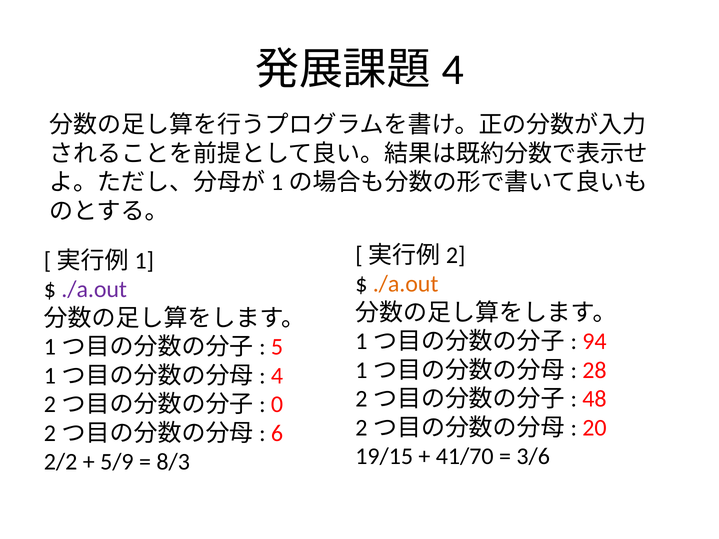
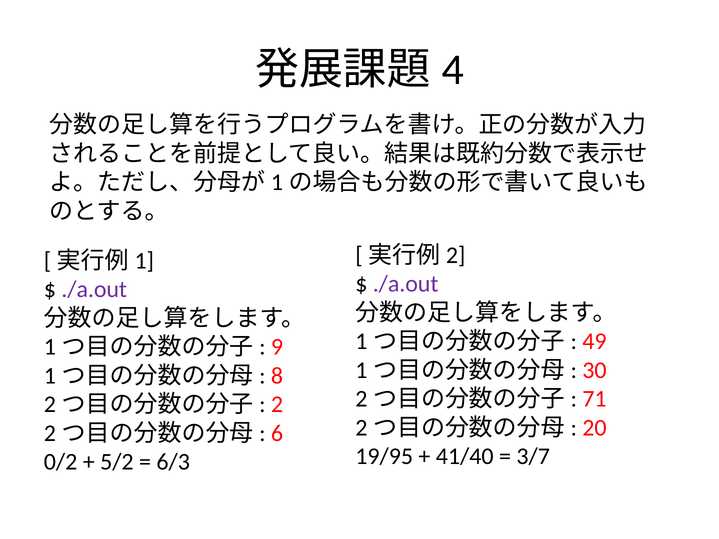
./a.out at (406, 284) colour: orange -> purple
94: 94 -> 49
5: 5 -> 9
28: 28 -> 30
4: 4 -> 8
48: 48 -> 71
0: 0 -> 2
19/15: 19/15 -> 19/95
41/70: 41/70 -> 41/40
3/6: 3/6 -> 3/7
2/2: 2/2 -> 0/2
5/9: 5/9 -> 5/2
8/3: 8/3 -> 6/3
